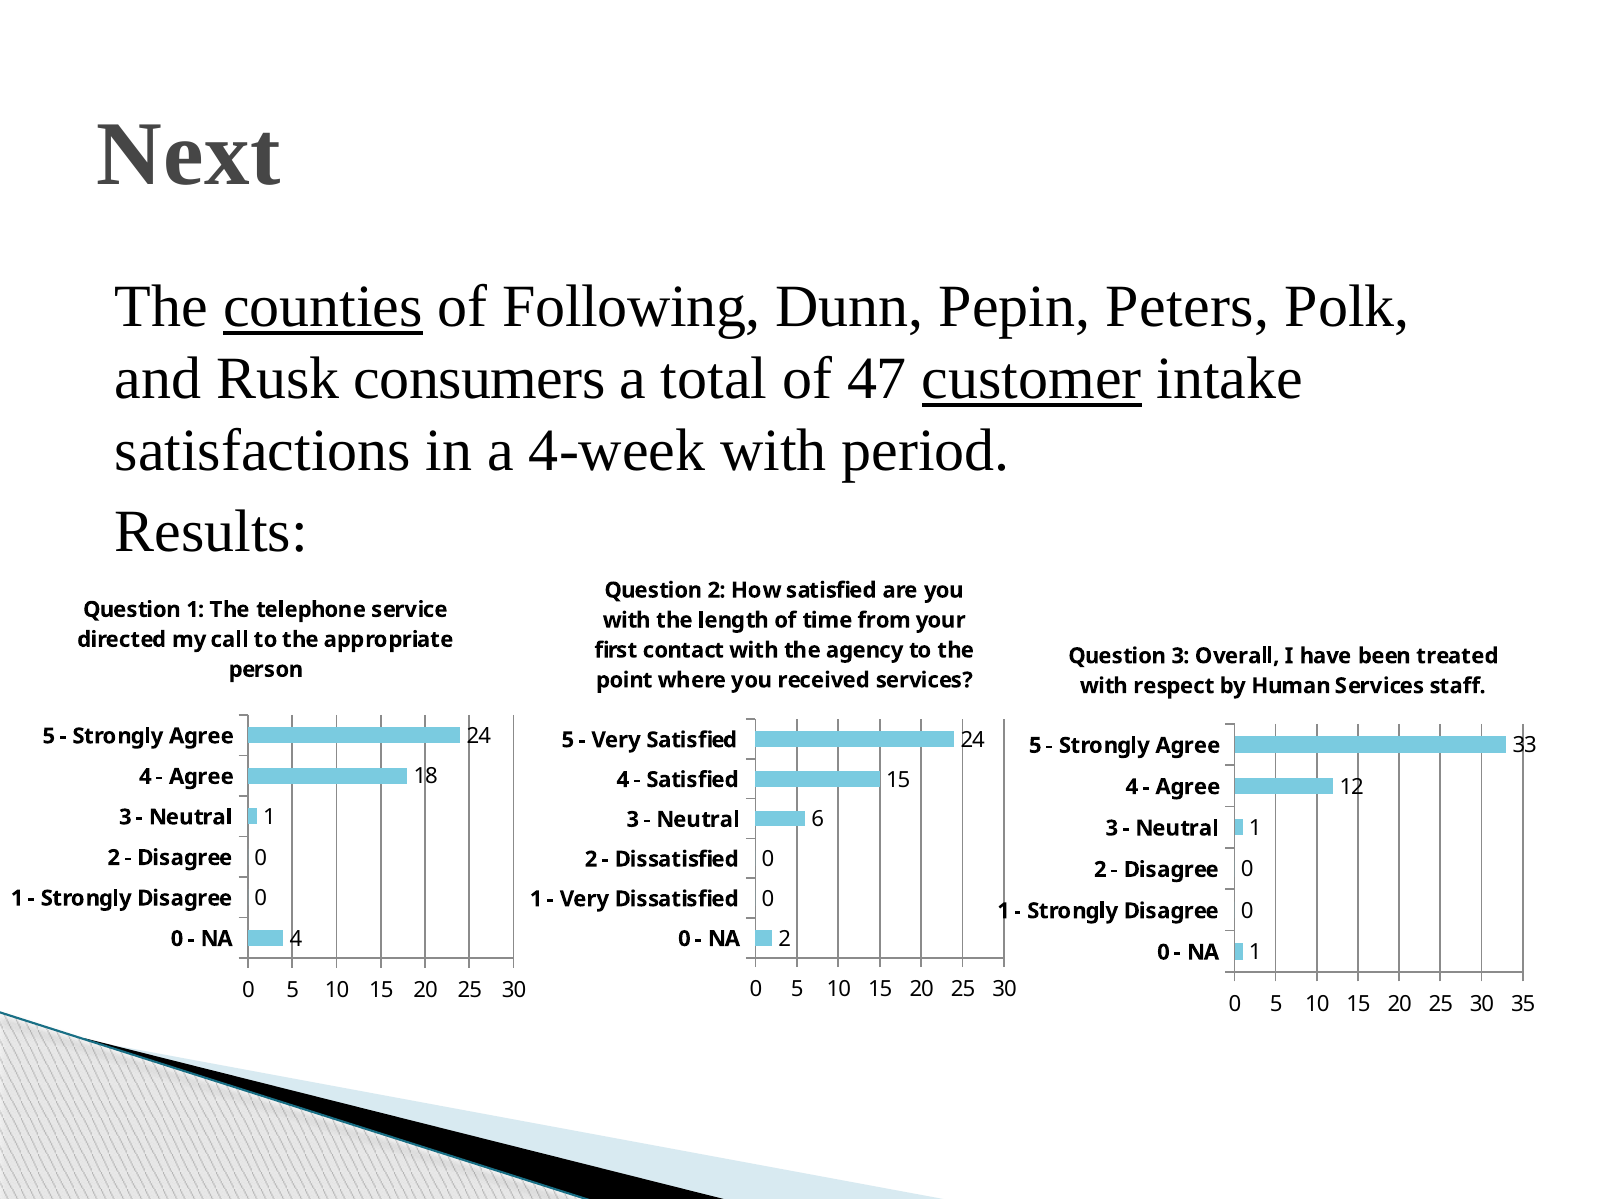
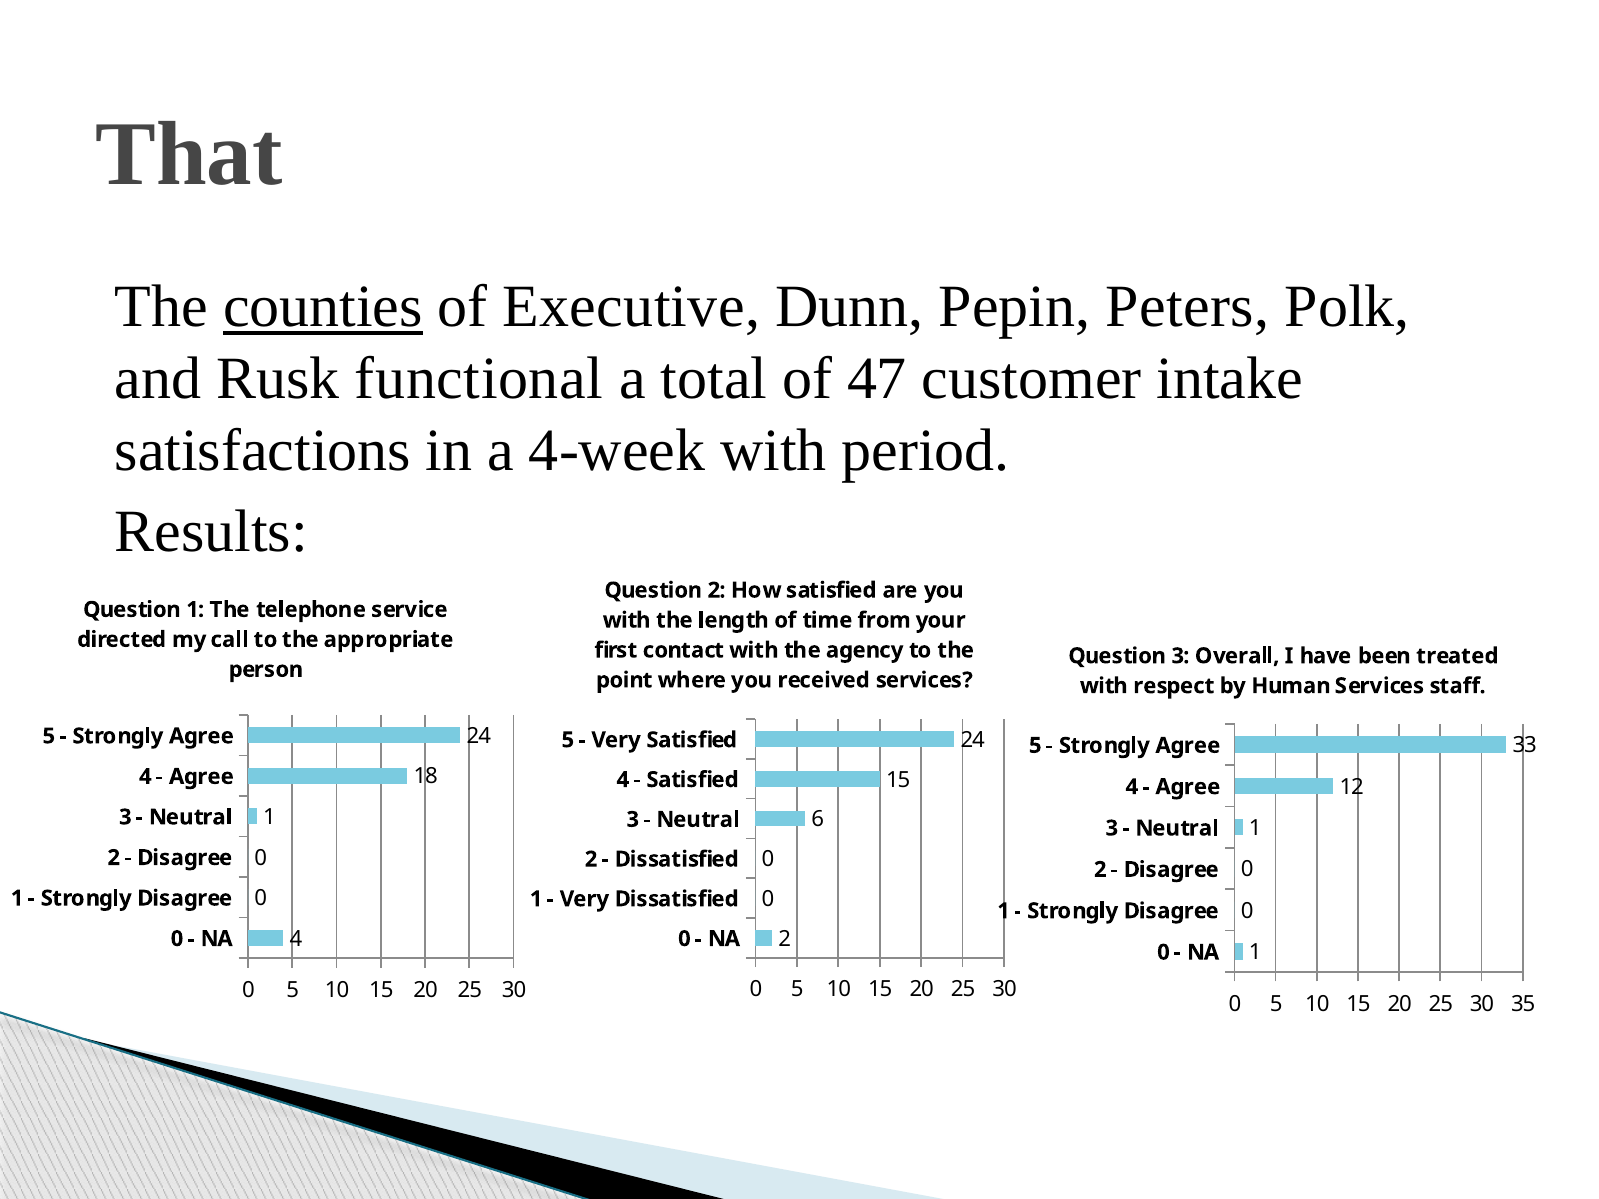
Next: Next -> That
Following: Following -> Executive
consumers: consumers -> functional
customer underline: present -> none
